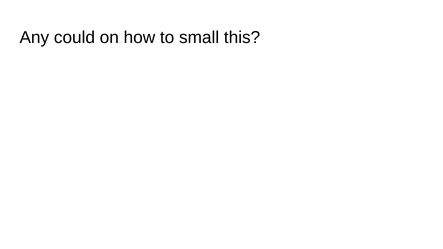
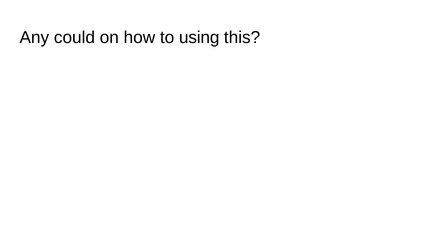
small: small -> using
